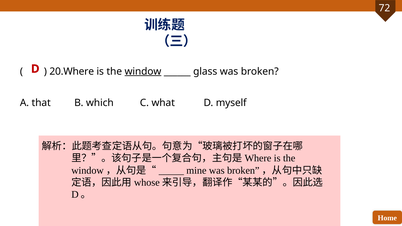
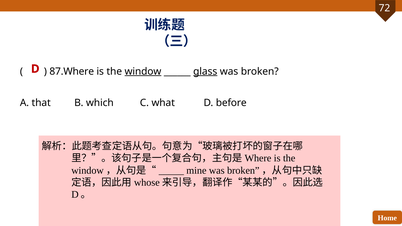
20.Where: 20.Where -> 87.Where
glass underline: none -> present
myself: myself -> before
